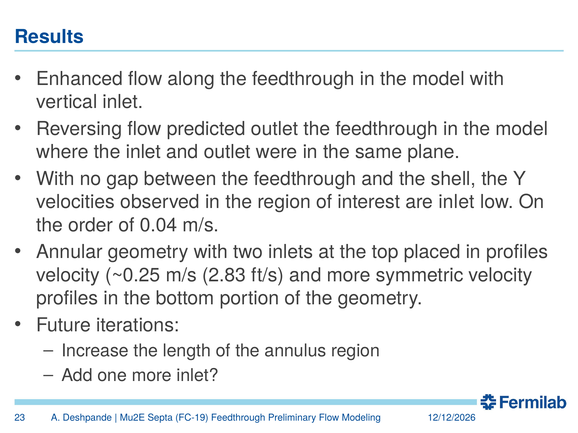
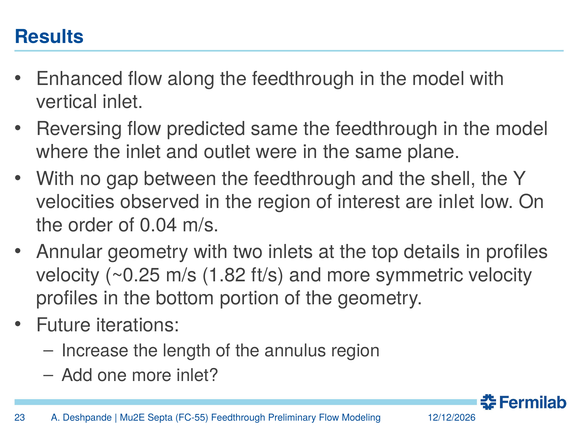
predicted outlet: outlet -> same
placed: placed -> details
2.83: 2.83 -> 1.82
FC-19: FC-19 -> FC-55
